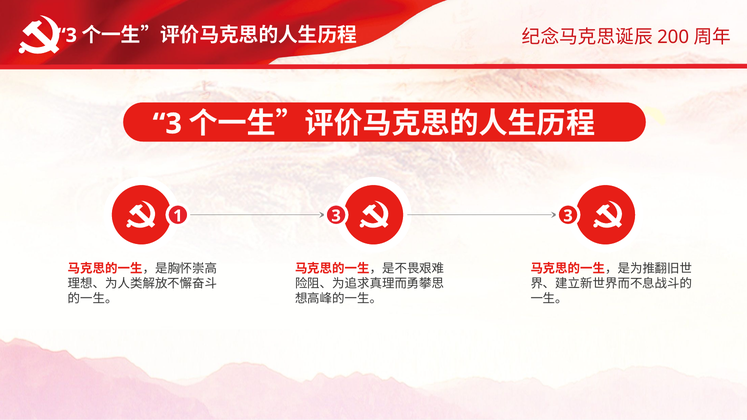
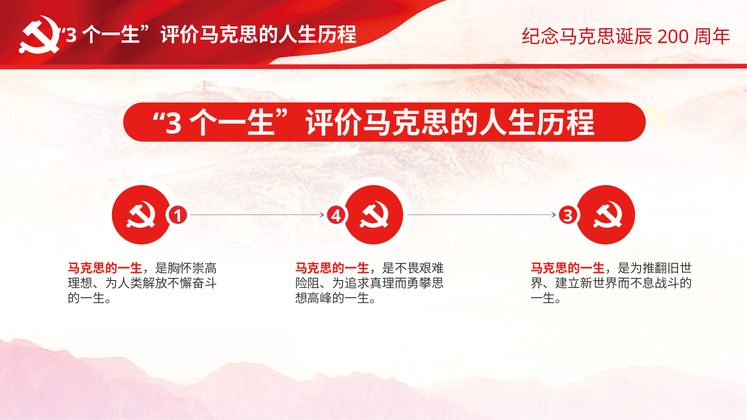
1 3: 3 -> 4
